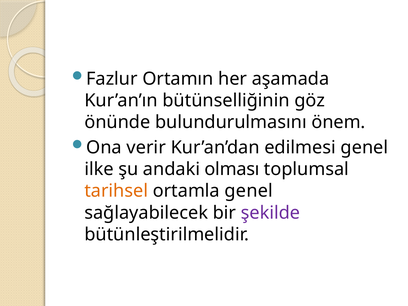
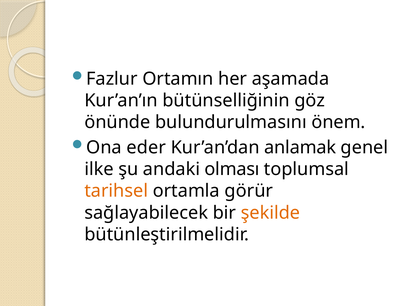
verir: verir -> eder
edilmesi: edilmesi -> anlamak
ortamla genel: genel -> görür
şekilde colour: purple -> orange
